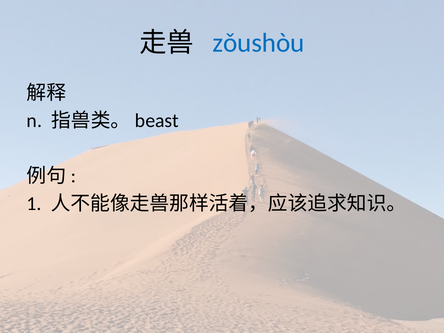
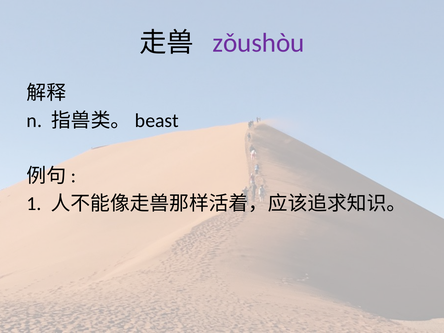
zǒushòu colour: blue -> purple
